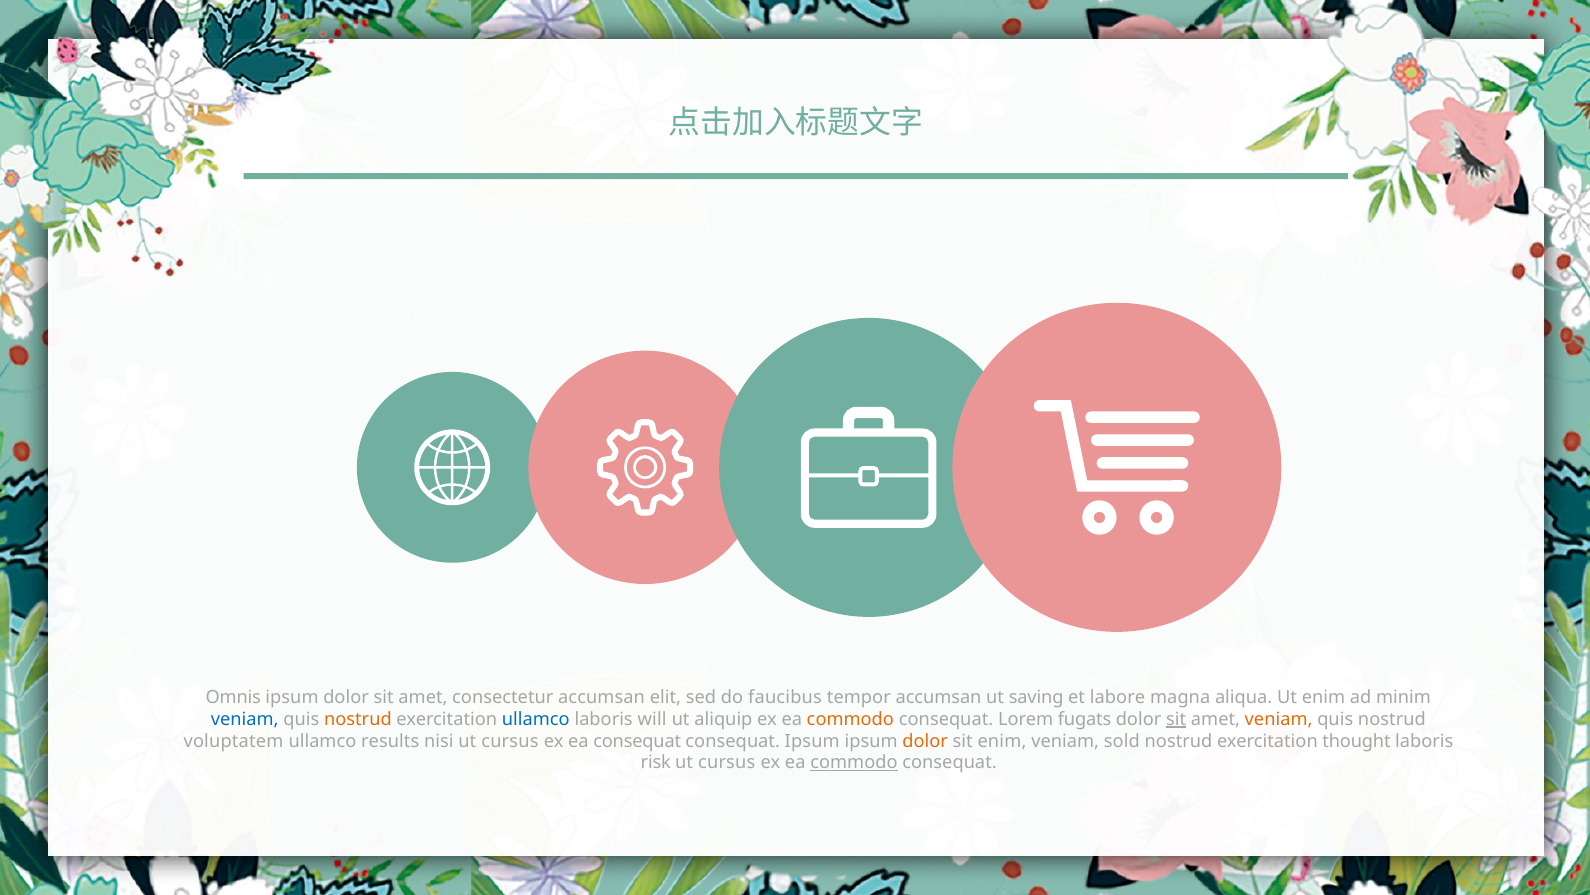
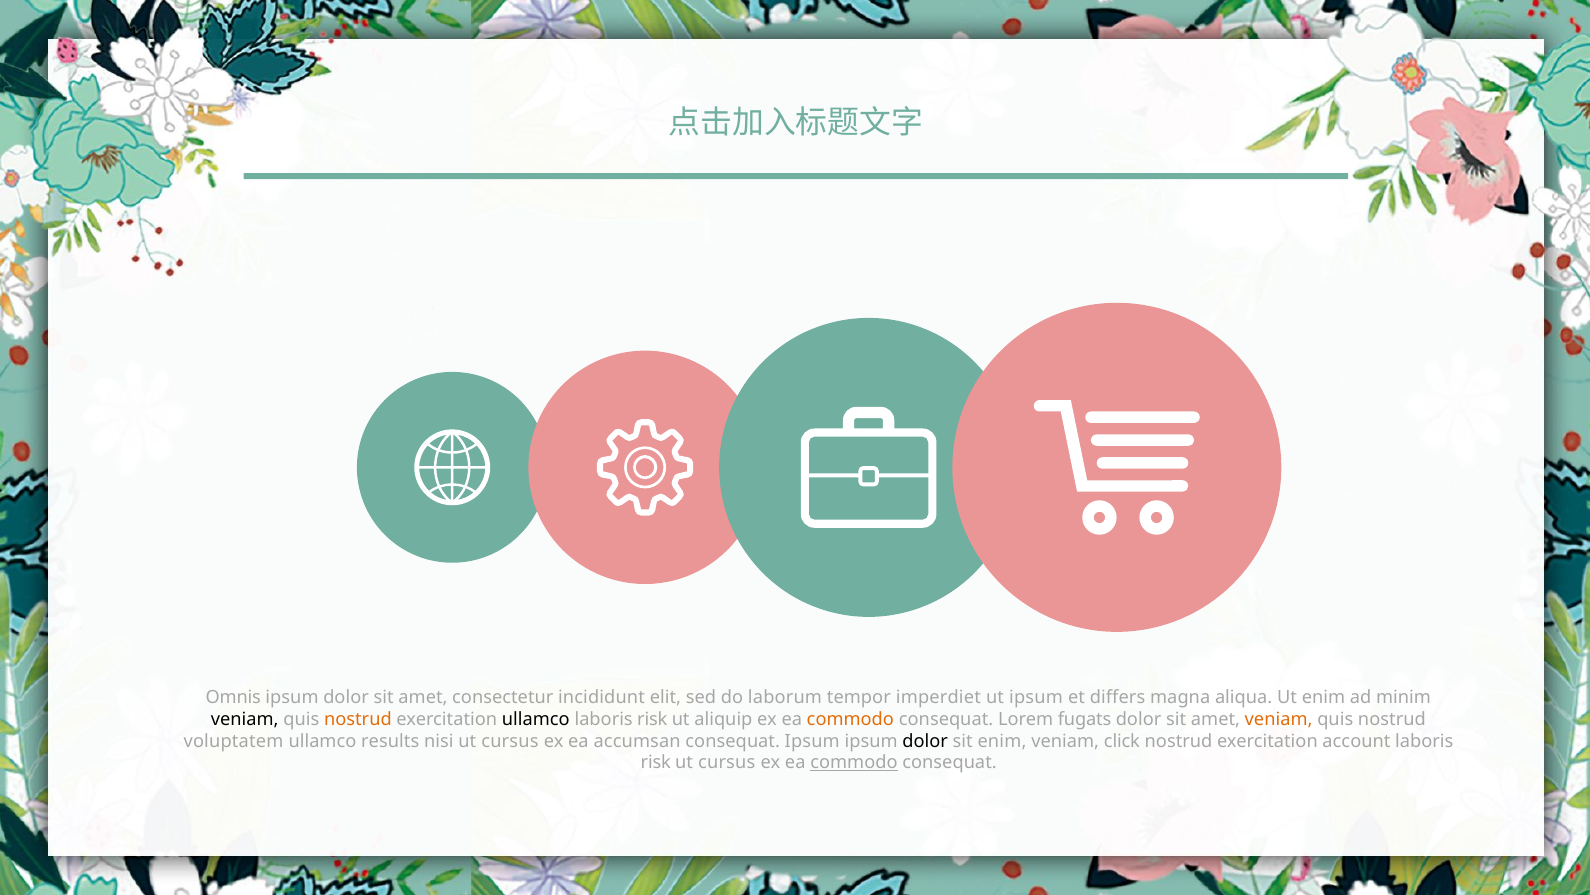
consectetur accumsan: accumsan -> incididunt
faucibus: faucibus -> laborum
tempor accumsan: accumsan -> imperdiet
ut saving: saving -> ipsum
labore: labore -> differs
veniam at (245, 719) colour: blue -> black
ullamco at (536, 719) colour: blue -> black
will at (652, 719): will -> risk
sit at (1176, 719) underline: present -> none
ea consequat: consequat -> accumsan
dolor at (925, 741) colour: orange -> black
sold: sold -> click
thought: thought -> account
